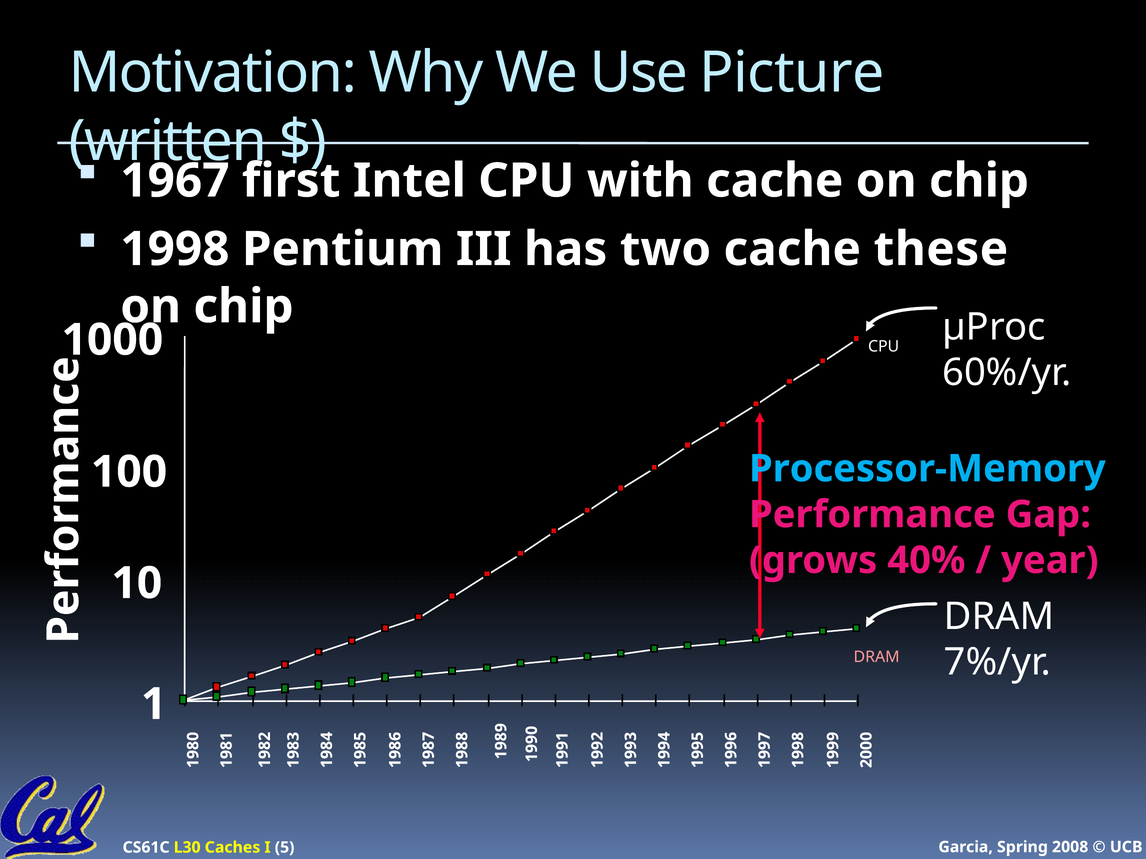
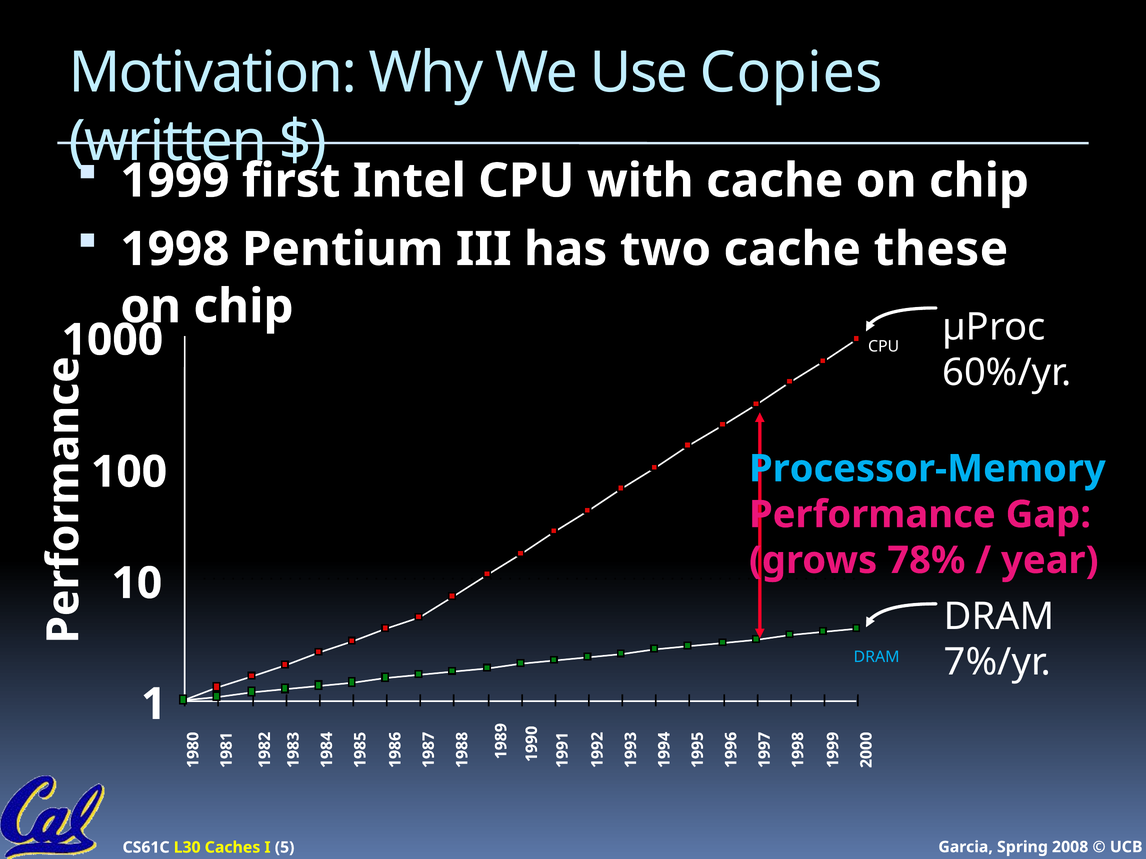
Picture: Picture -> Copies
1967: 1967 -> 1999
40%: 40% -> 78%
DRAM at (877, 657) colour: pink -> light blue
